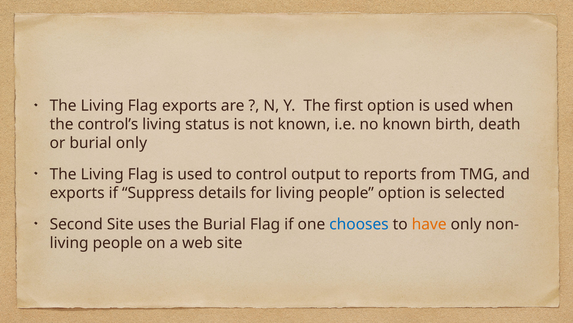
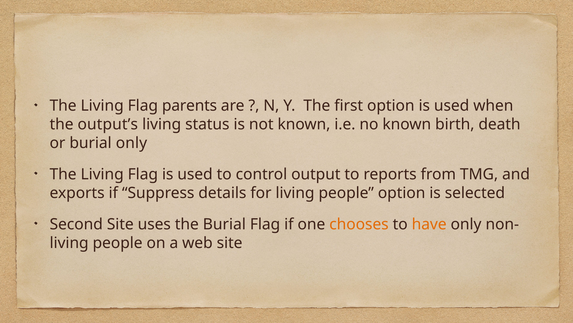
Flag exports: exports -> parents
control’s: control’s -> output’s
chooses colour: blue -> orange
